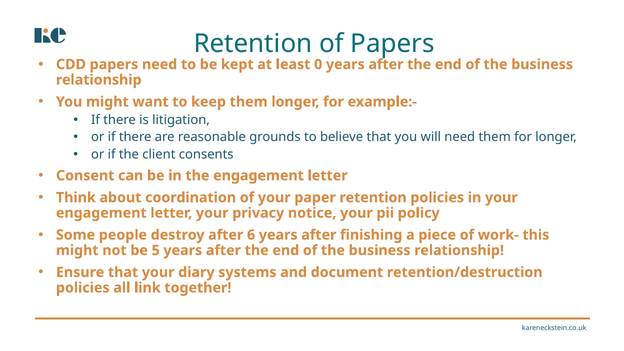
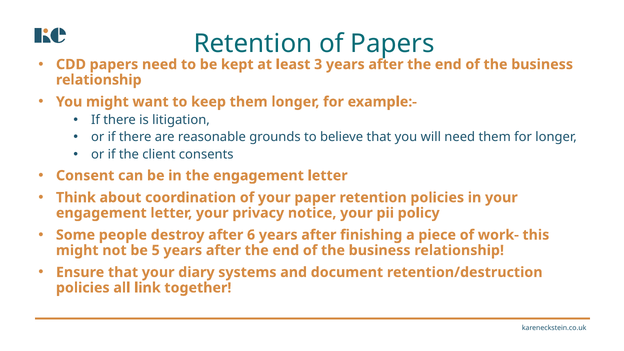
0: 0 -> 3
